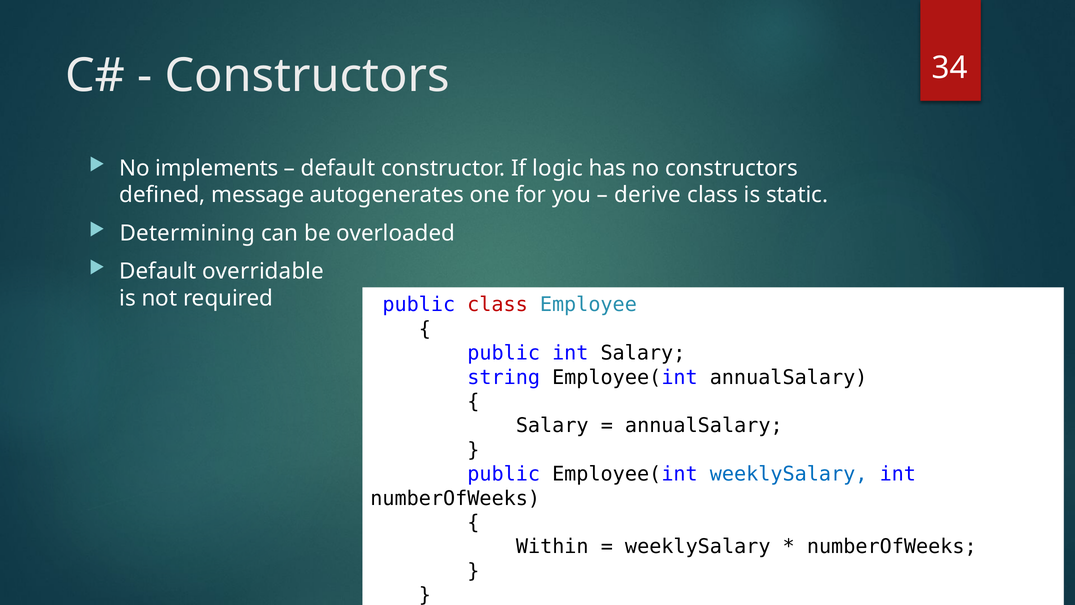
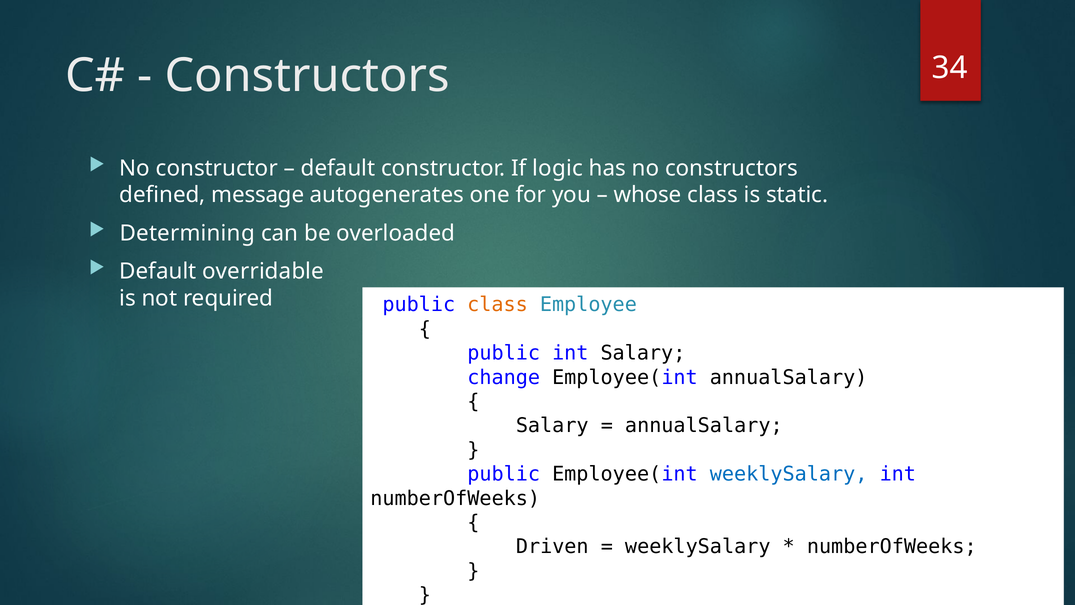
No implements: implements -> constructor
derive: derive -> whose
class at (498, 305) colour: red -> orange
string: string -> change
Within: Within -> Driven
